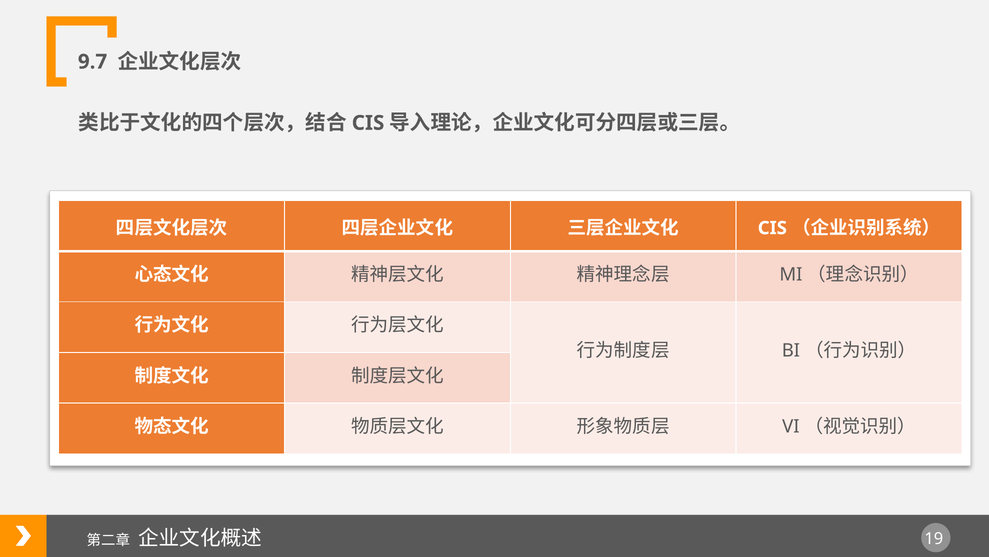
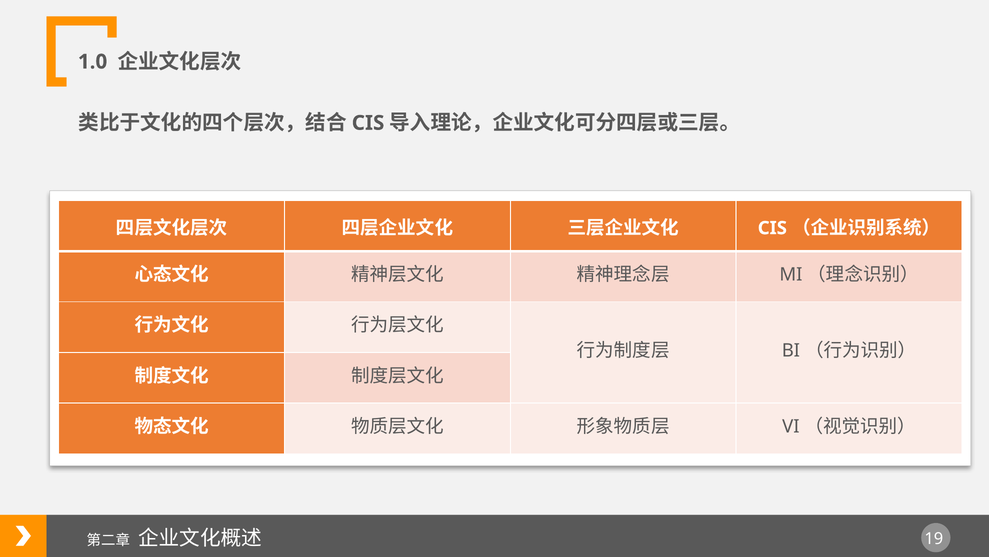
9.7: 9.7 -> 1.0
